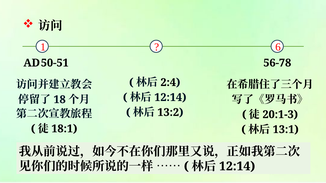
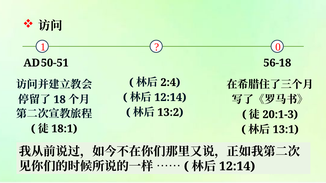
6: 6 -> 0
56-78: 56-78 -> 56-18
